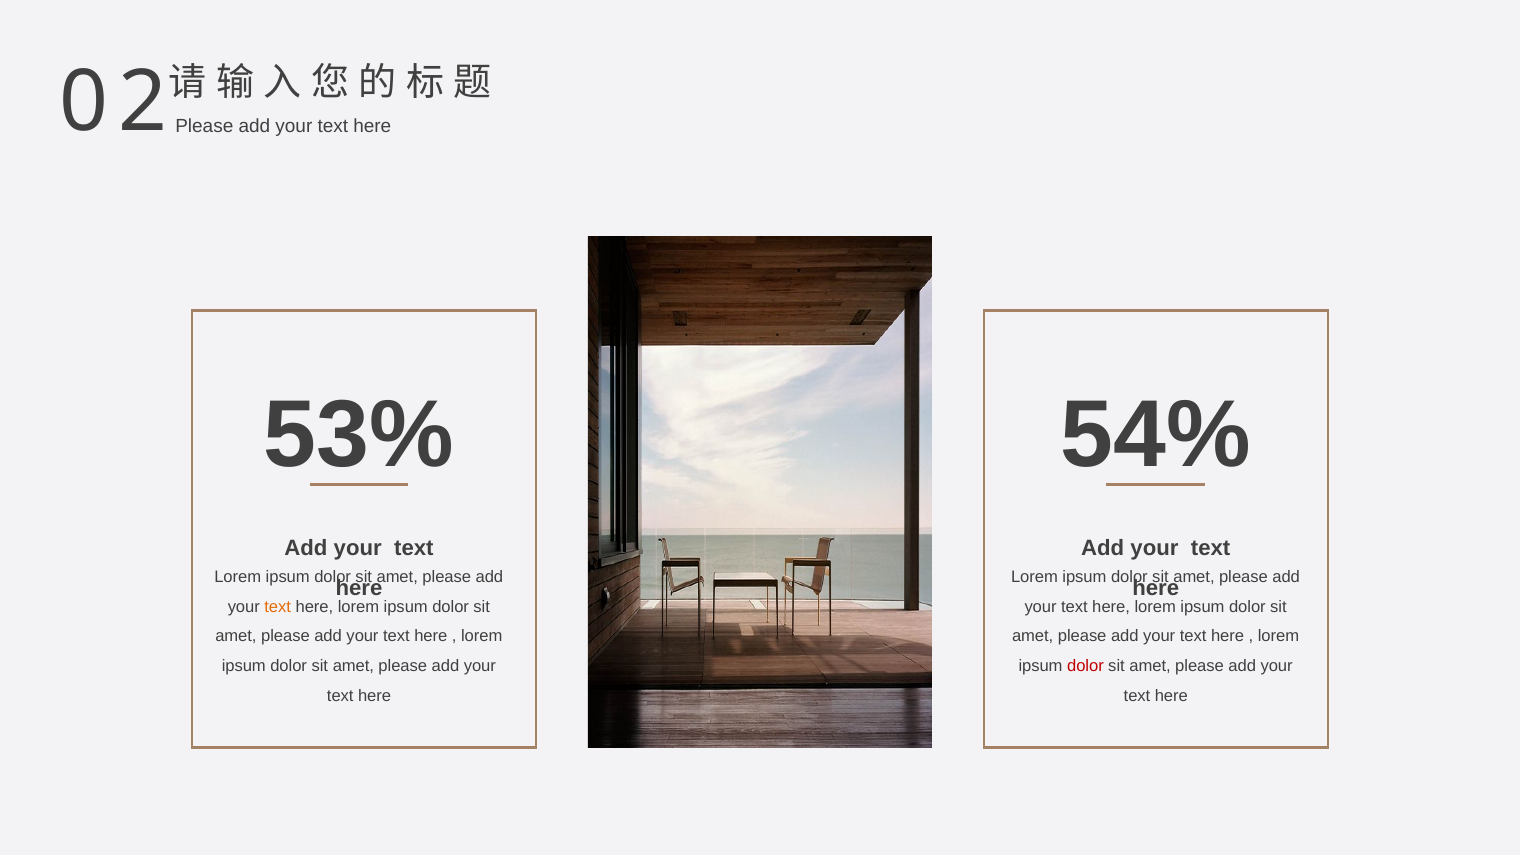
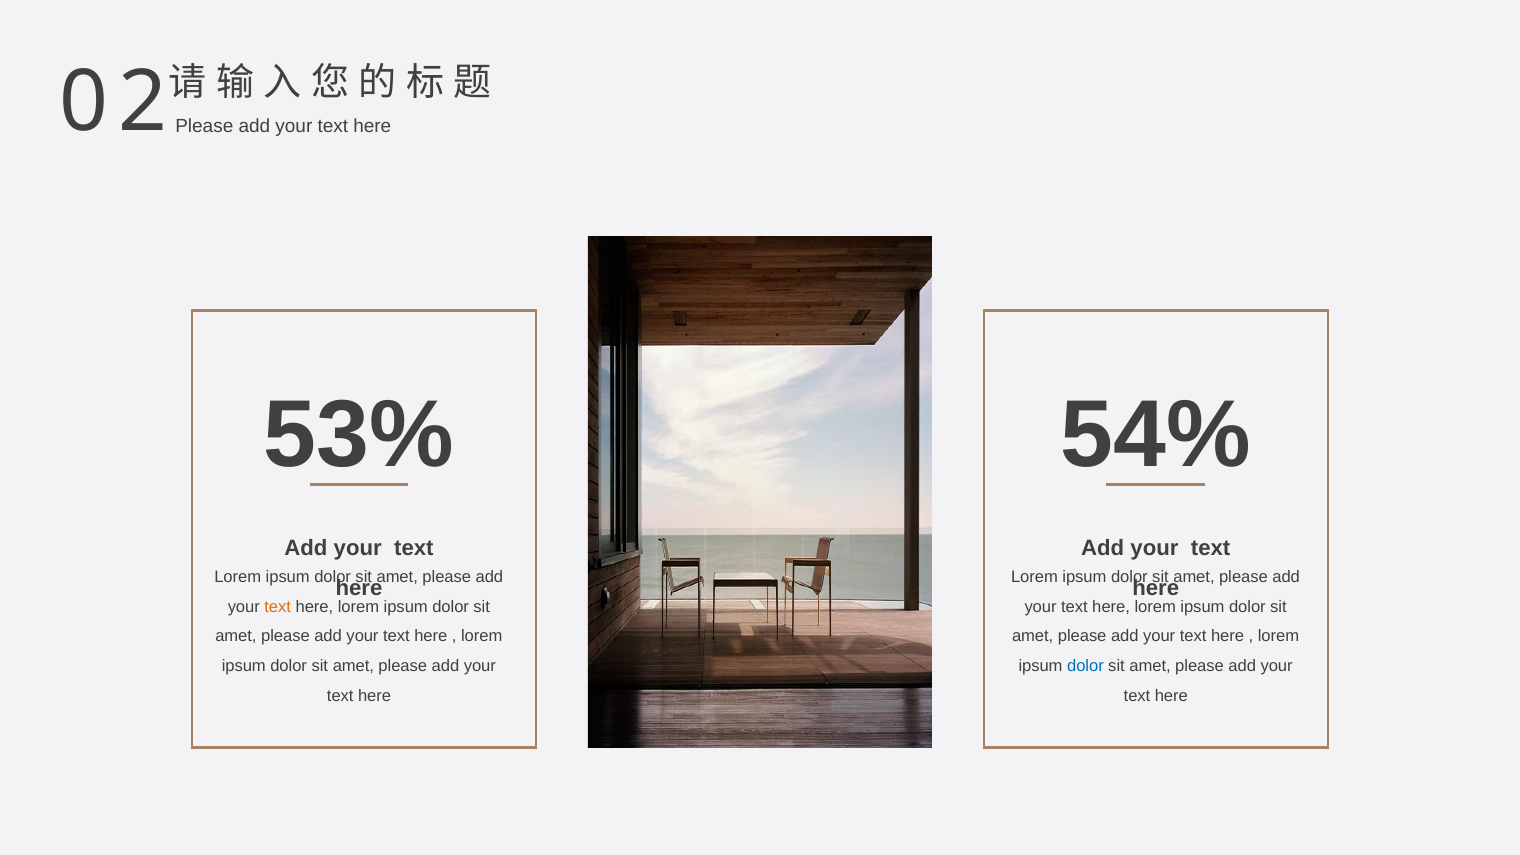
dolor at (1085, 666) colour: red -> blue
